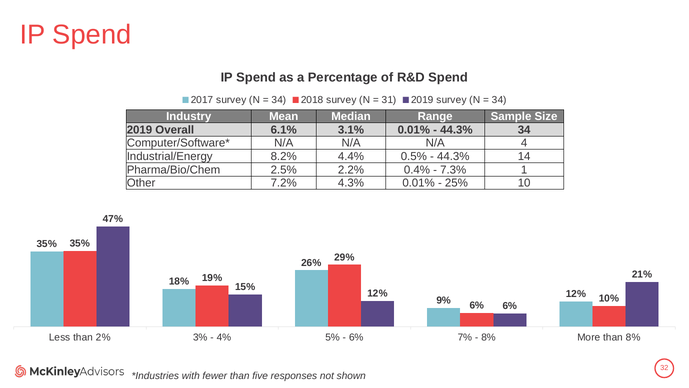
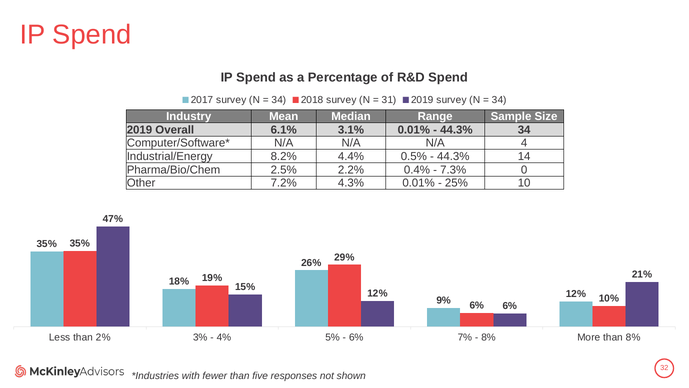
1: 1 -> 0
